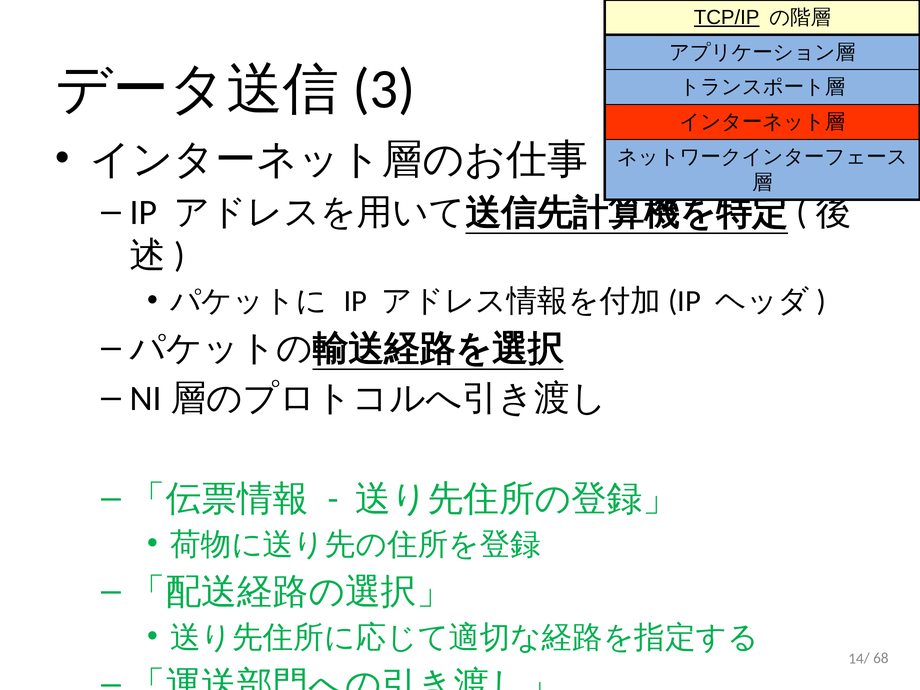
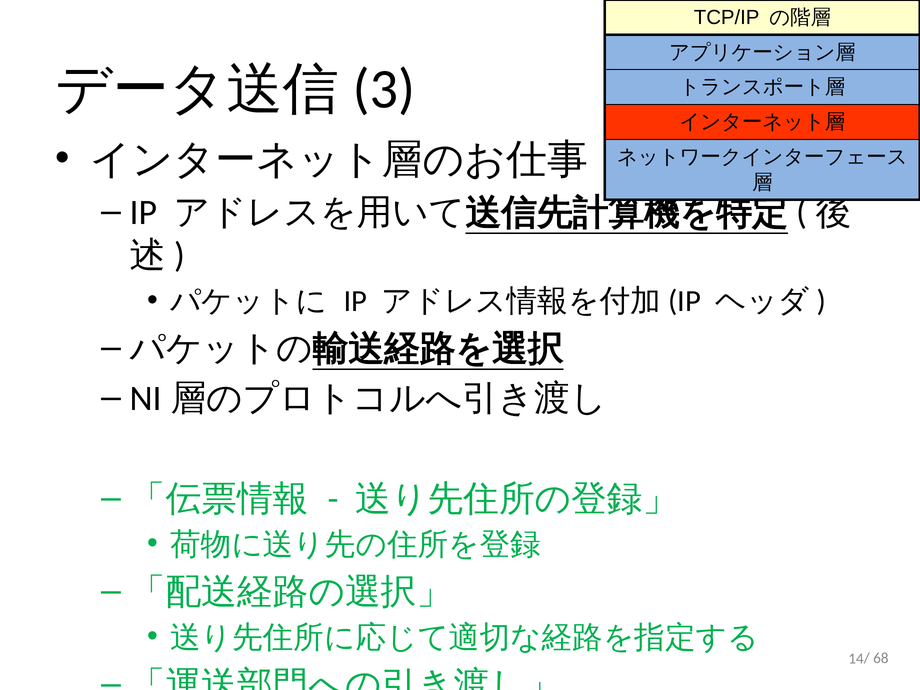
TCP/IP underline: present -> none
